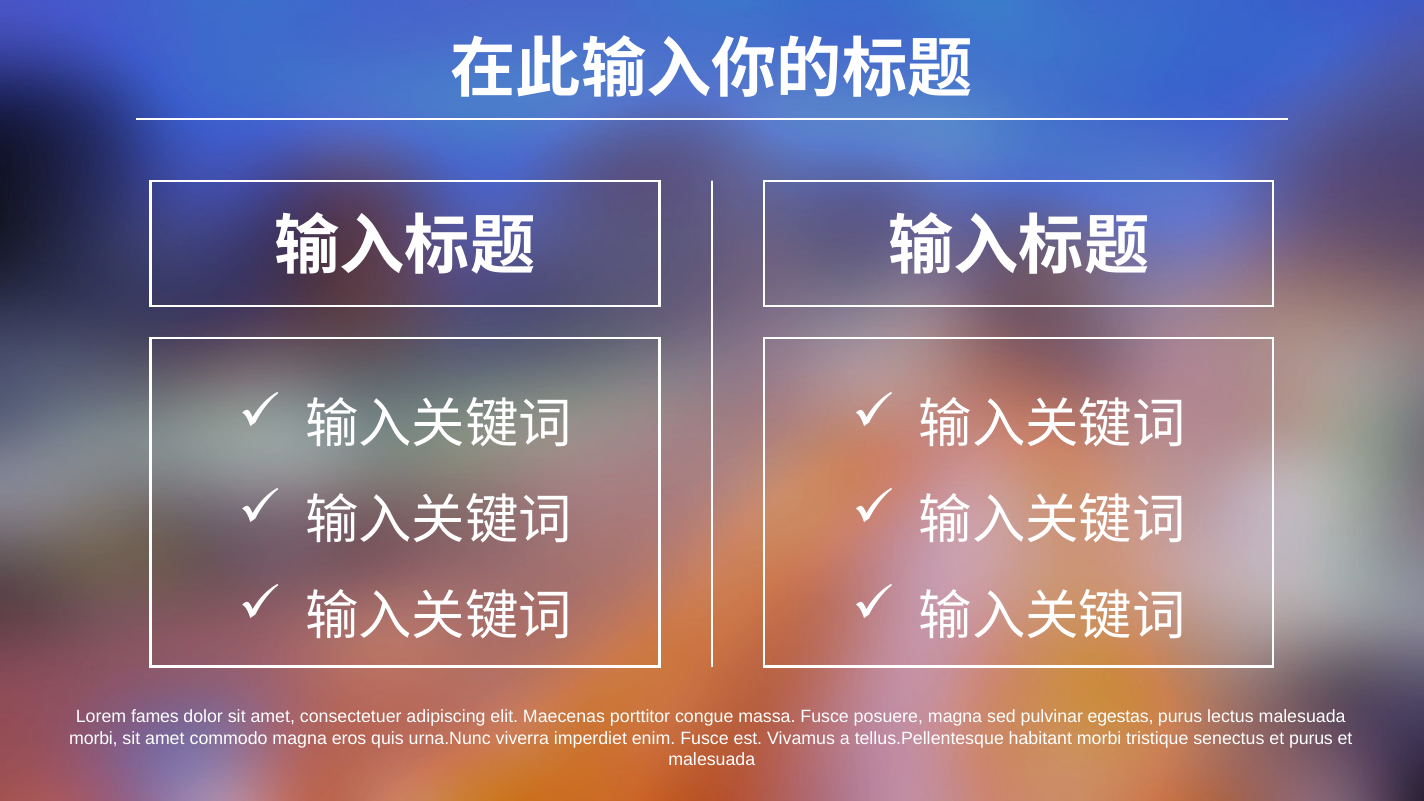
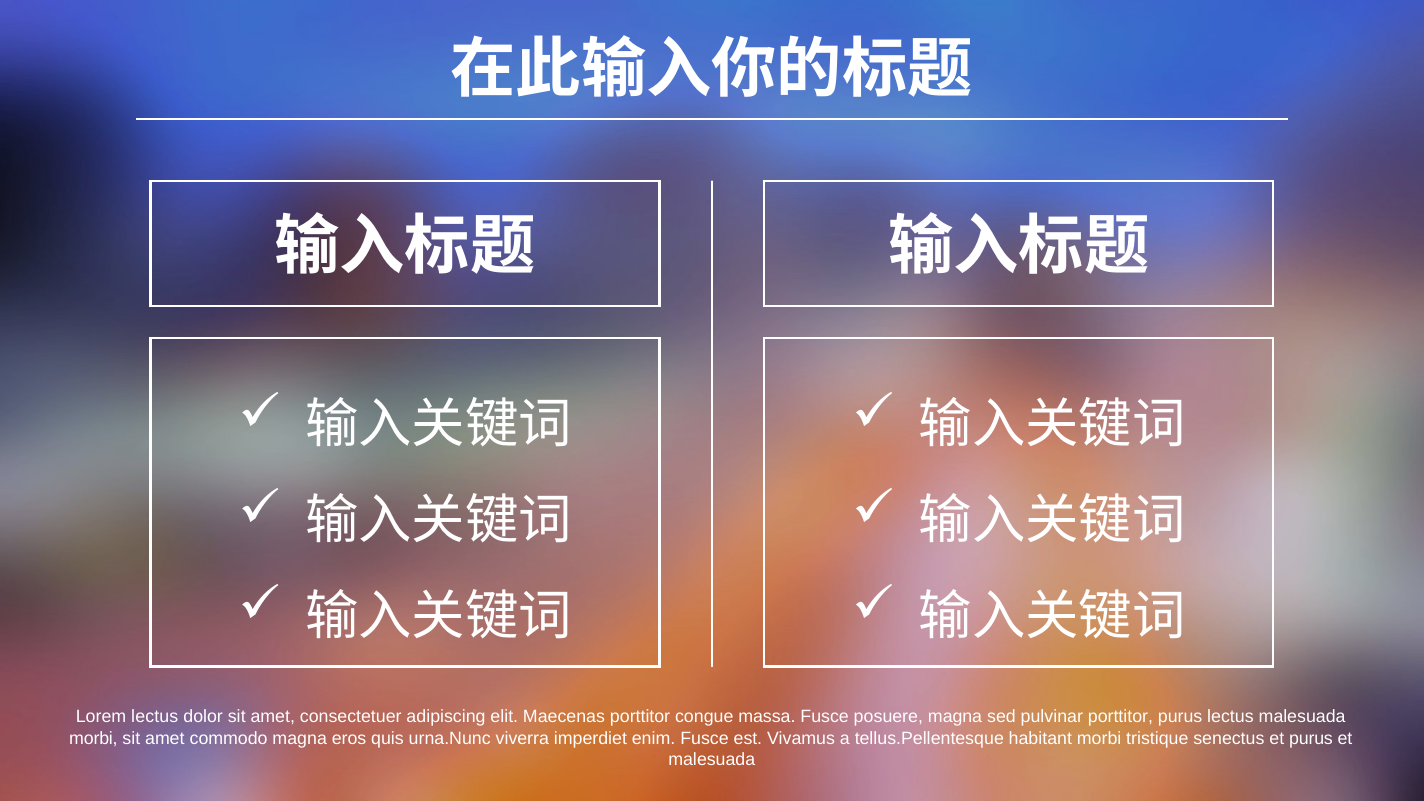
Lorem fames: fames -> lectus
pulvinar egestas: egestas -> porttitor
